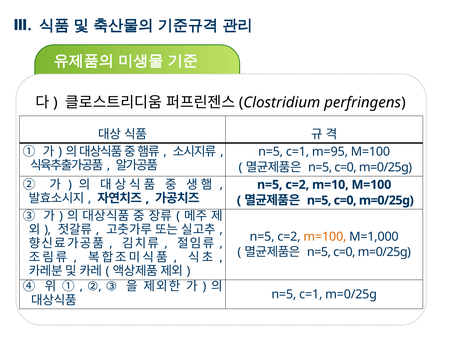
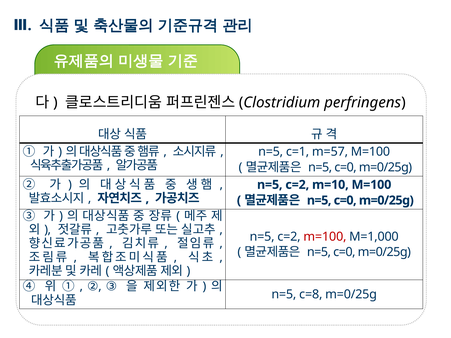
m=95: m=95 -> m=57
m=100 at (325, 237) colour: orange -> red
c=1 at (311, 295): c=1 -> c=8
